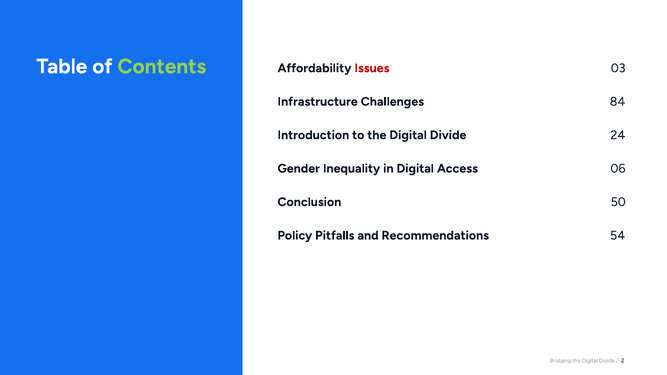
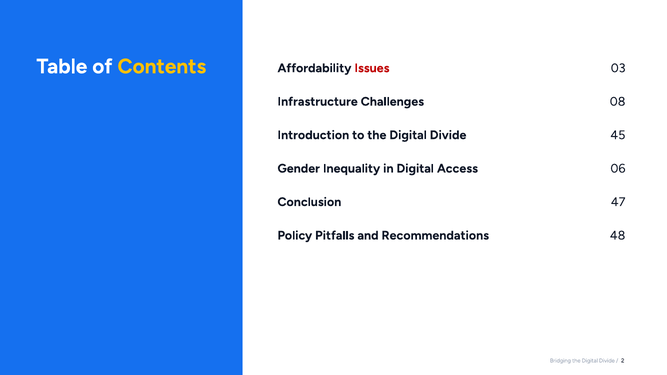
Contents colour: light green -> yellow
84: 84 -> 08
24: 24 -> 45
50: 50 -> 47
54: 54 -> 48
